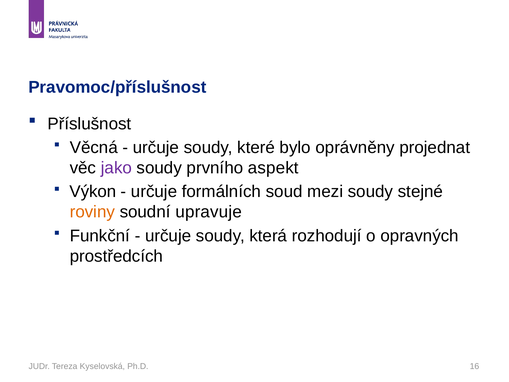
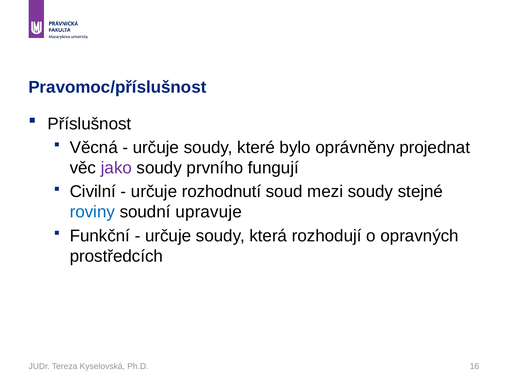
aspekt: aspekt -> fungují
Výkon: Výkon -> Civilní
formálních: formálních -> rozhodnutí
roviny colour: orange -> blue
